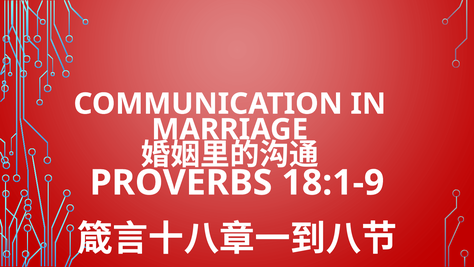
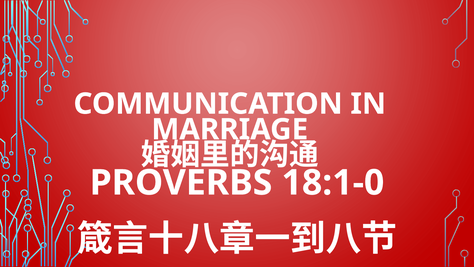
18:1-9: 18:1-9 -> 18:1-0
